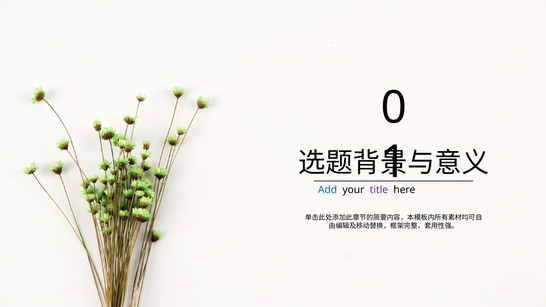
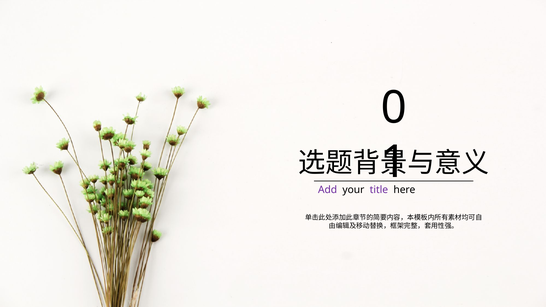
Add colour: blue -> purple
